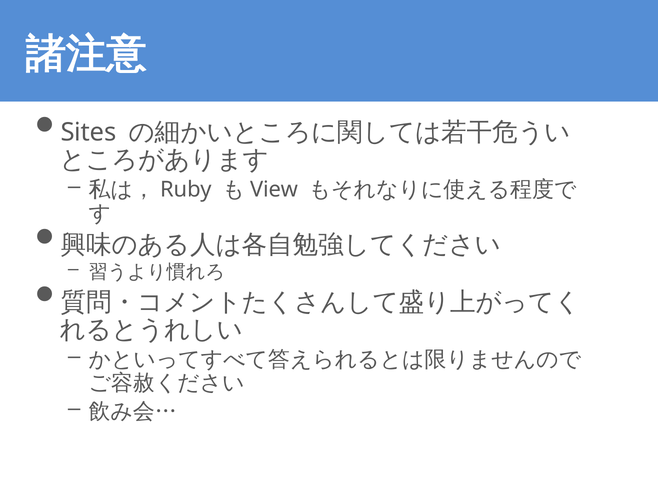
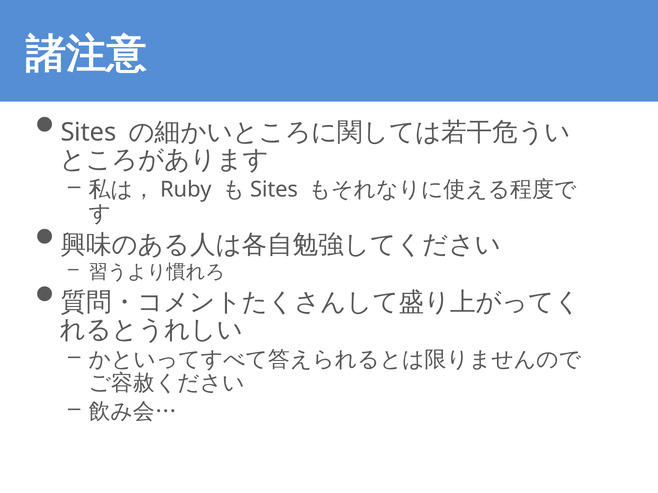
View at (274, 190): View -> Sites
